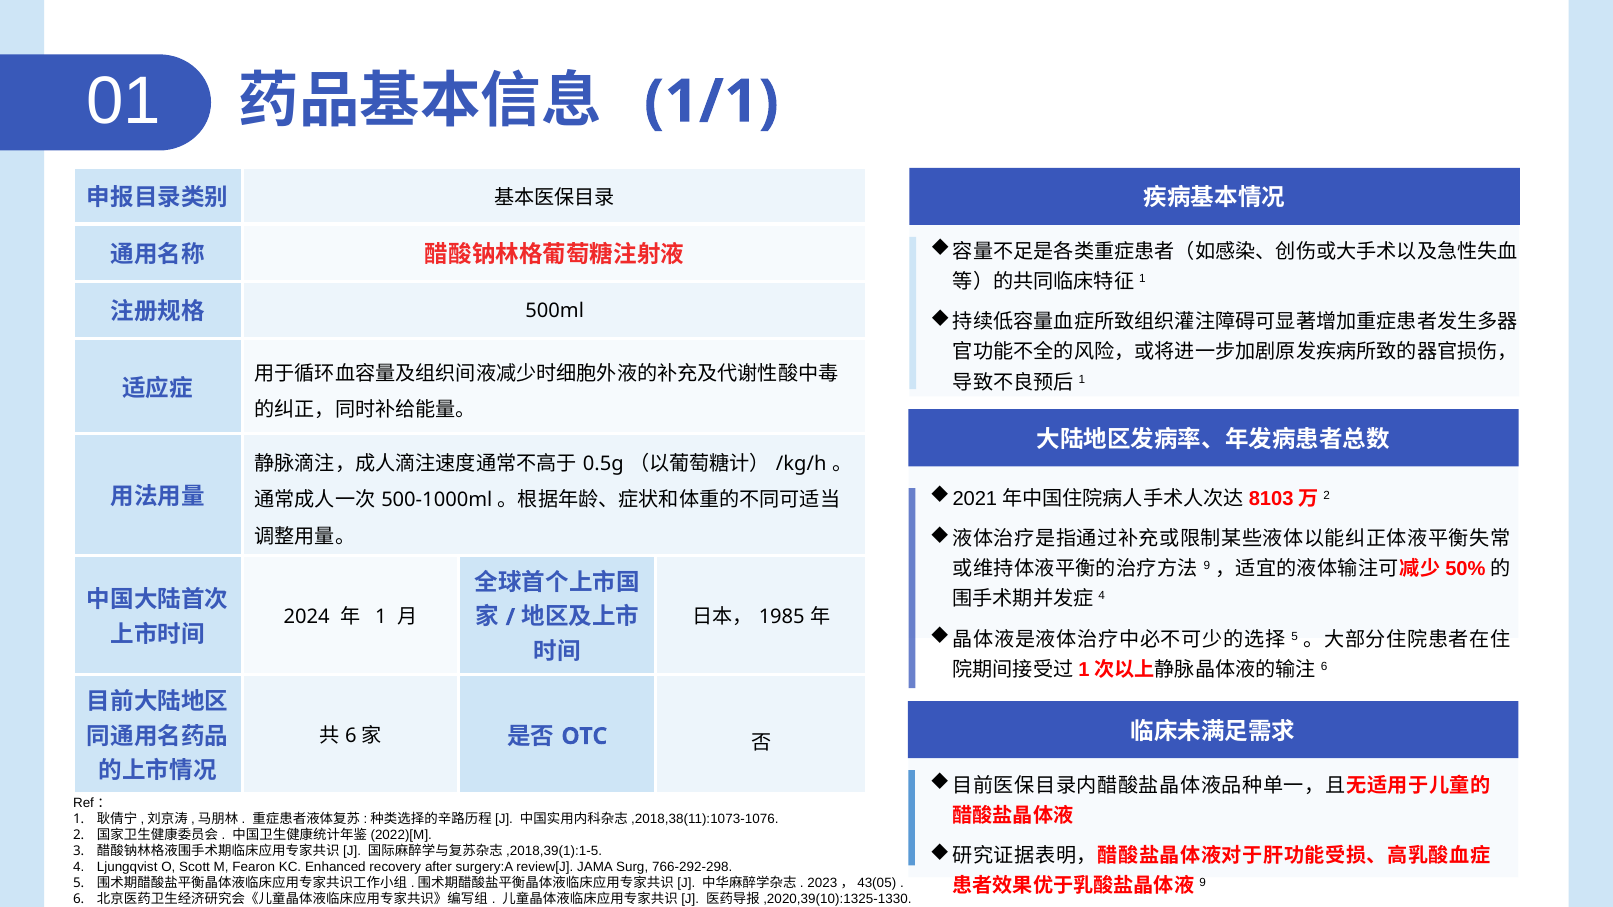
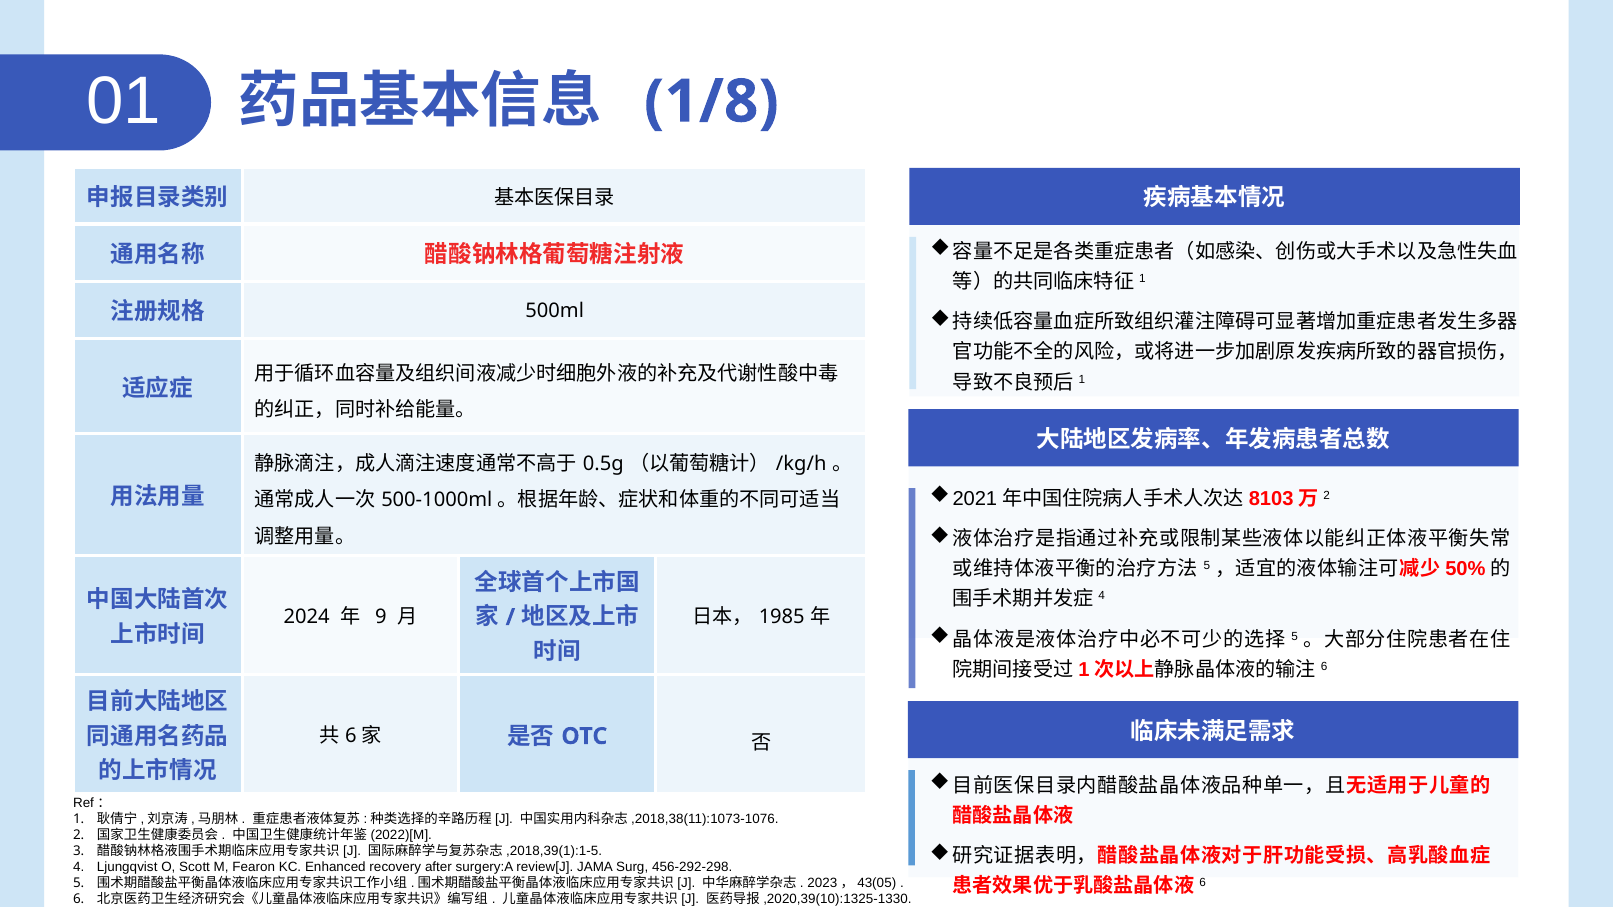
1/1: 1/1 -> 1/8
9 at (1207, 566): 9 -> 5
1 at (381, 617): 1 -> 9
766-292-298: 766-292-298 -> 456-292-298
9 at (1203, 883): 9 -> 6
